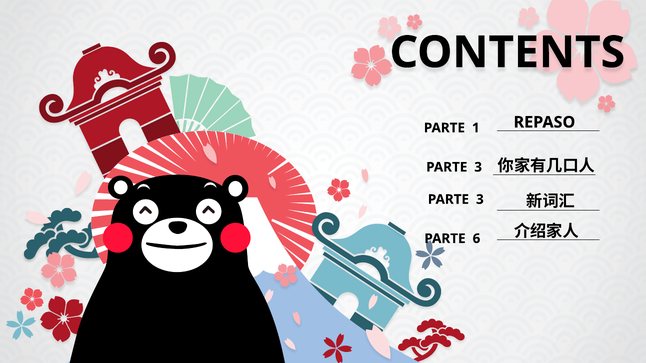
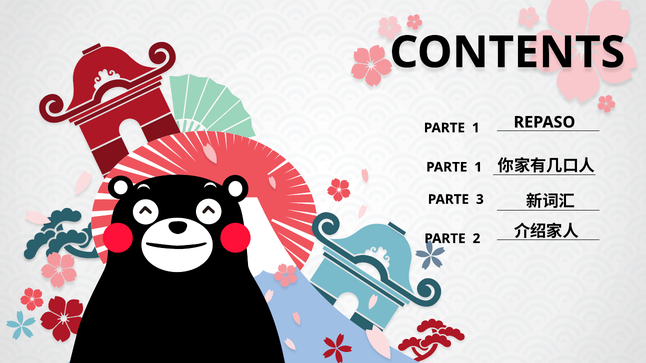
3 at (478, 167): 3 -> 1
6: 6 -> 2
